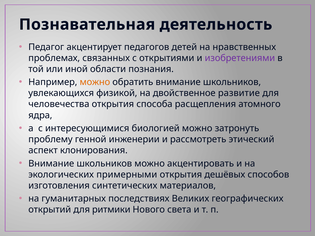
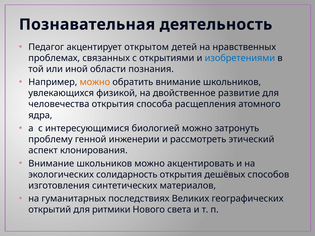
педагогов: педагогов -> открытом
изобретениями colour: purple -> blue
примерными: примерными -> солидарность
